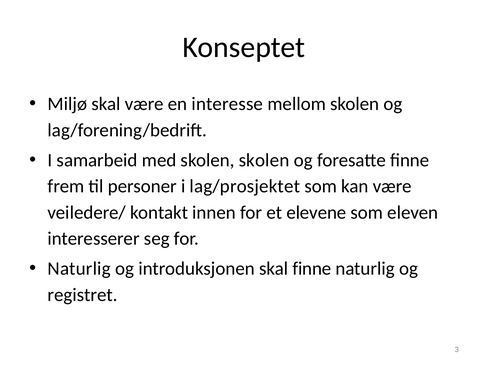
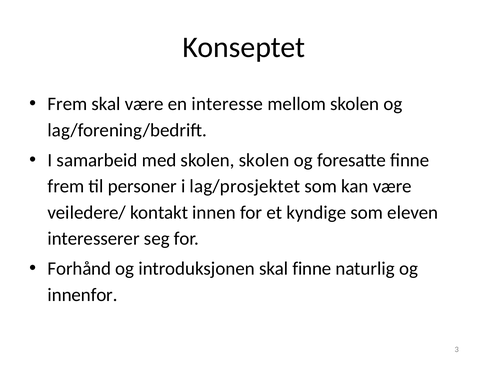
Miljø at (67, 104): Miljø -> Frem
elevene: elevene -> kyndige
Naturlig at (79, 269): Naturlig -> Forhånd
registret: registret -> innenfor
